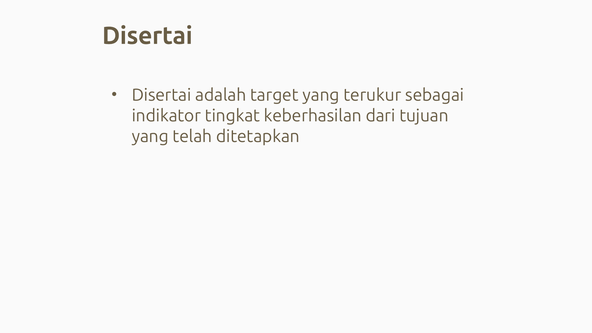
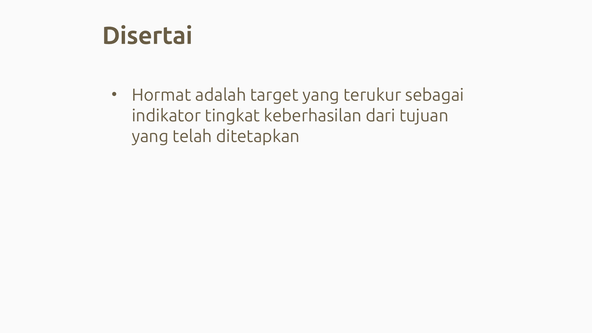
Disertai at (161, 95): Disertai -> Hormat
